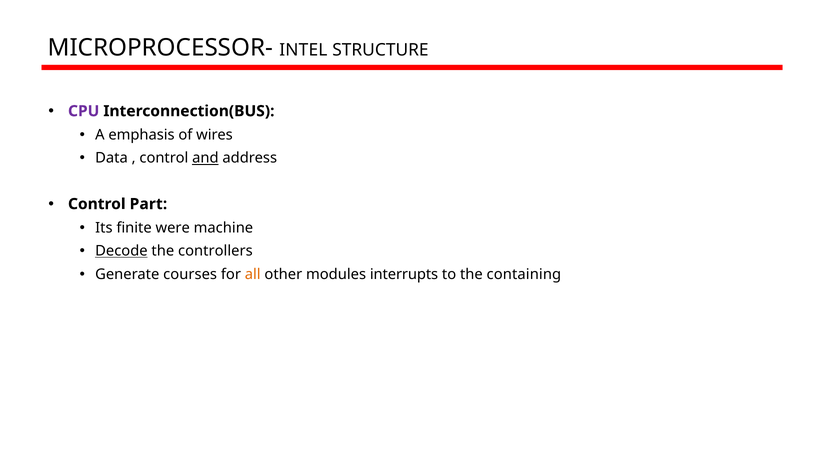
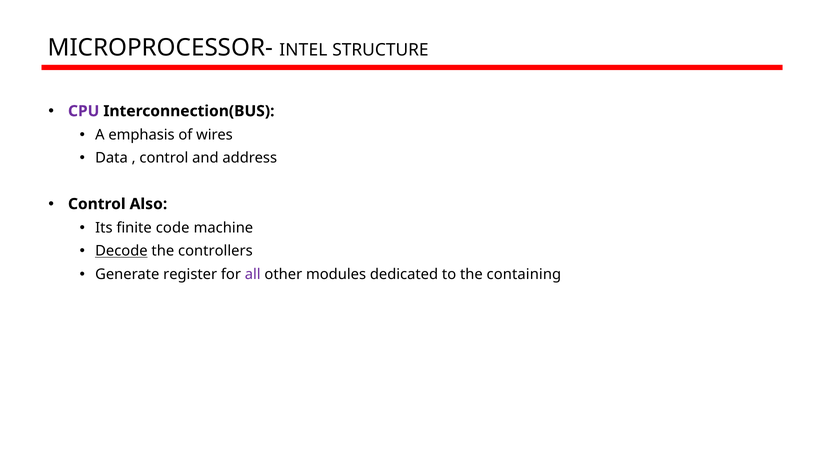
and underline: present -> none
Part: Part -> Also
were: were -> code
courses: courses -> register
all colour: orange -> purple
interrupts: interrupts -> dedicated
